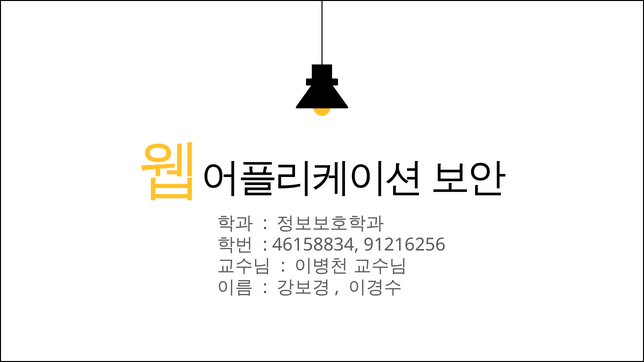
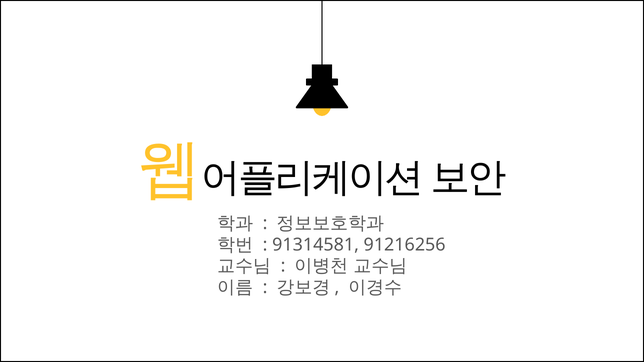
46158834: 46158834 -> 91314581
